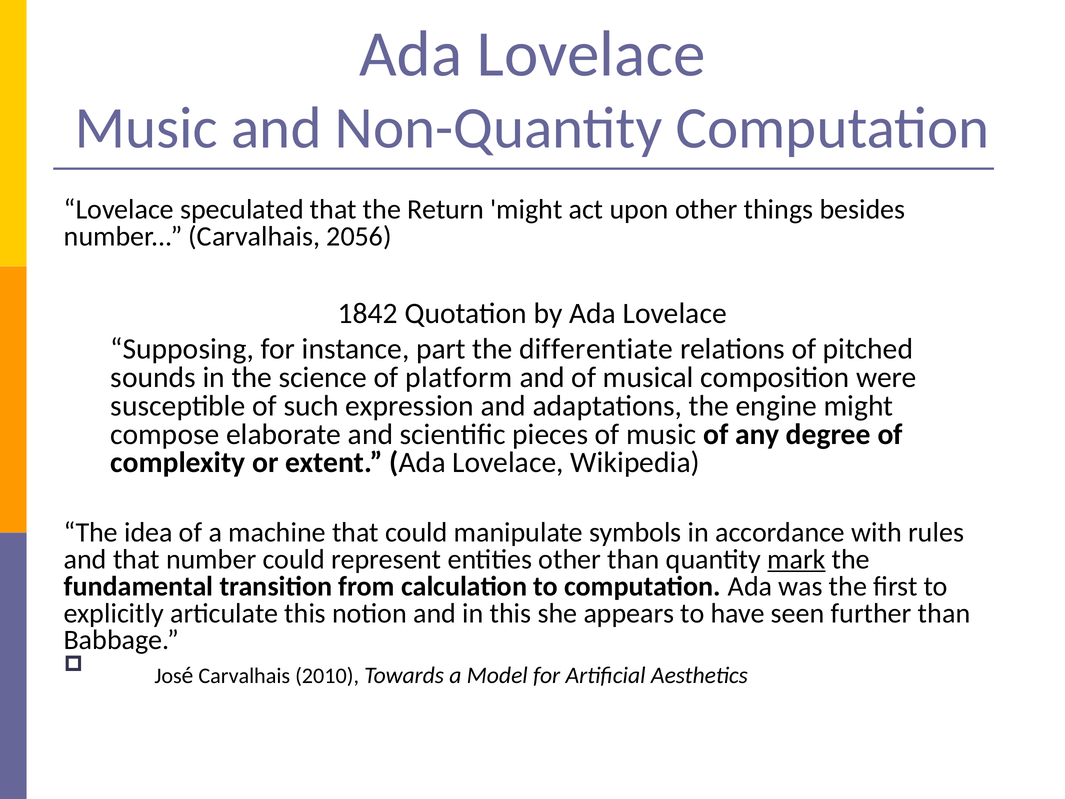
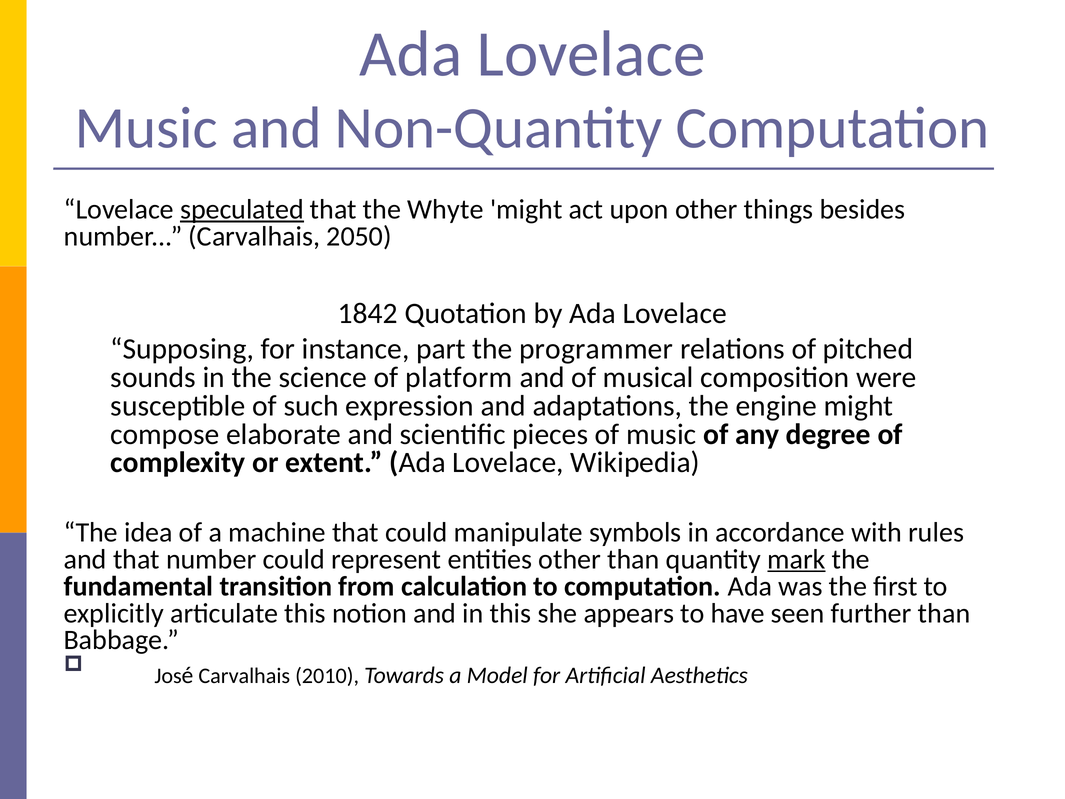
speculated underline: none -> present
Return: Return -> Whyte
2056: 2056 -> 2050
differentiate: differentiate -> programmer
